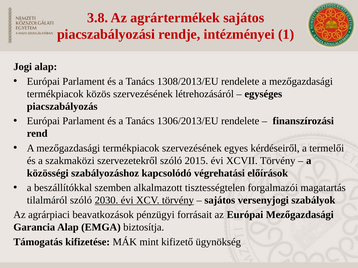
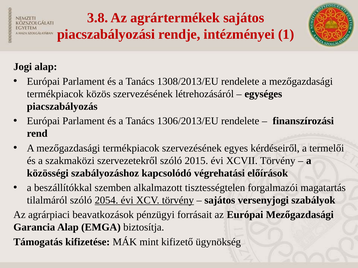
2030: 2030 -> 2054
